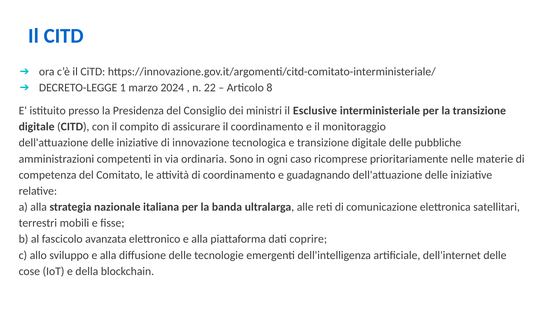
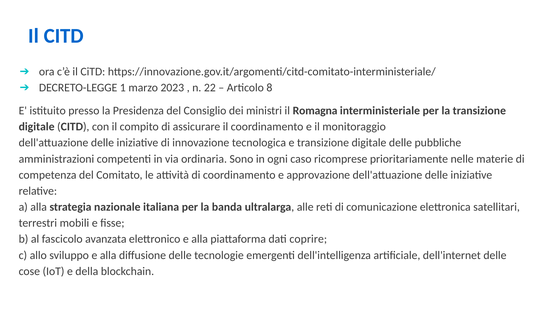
2024: 2024 -> 2023
Esclusive: Esclusive -> Romagna
guadagnando: guadagnando -> approvazione
